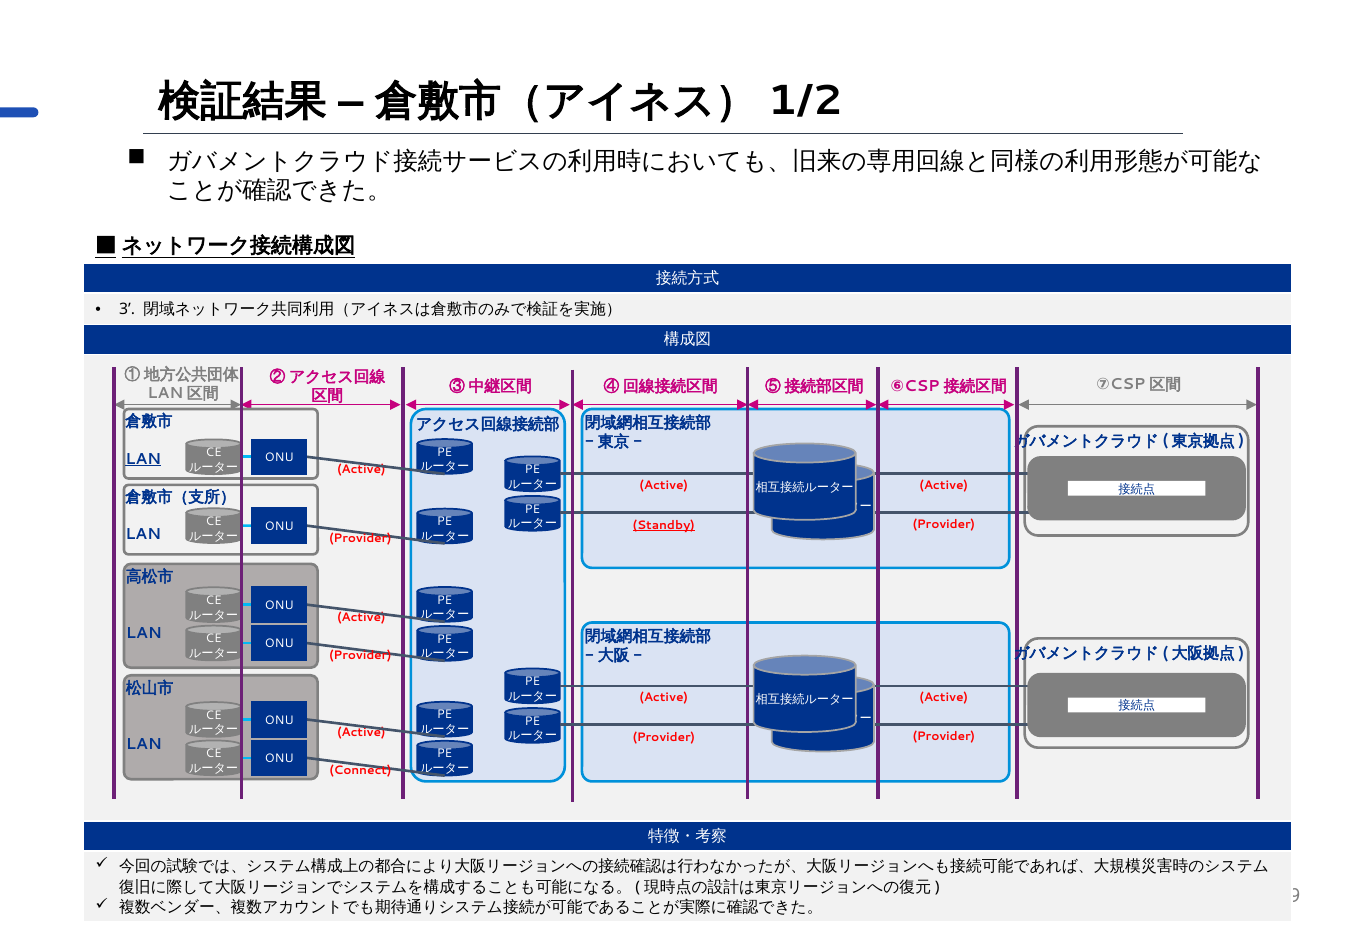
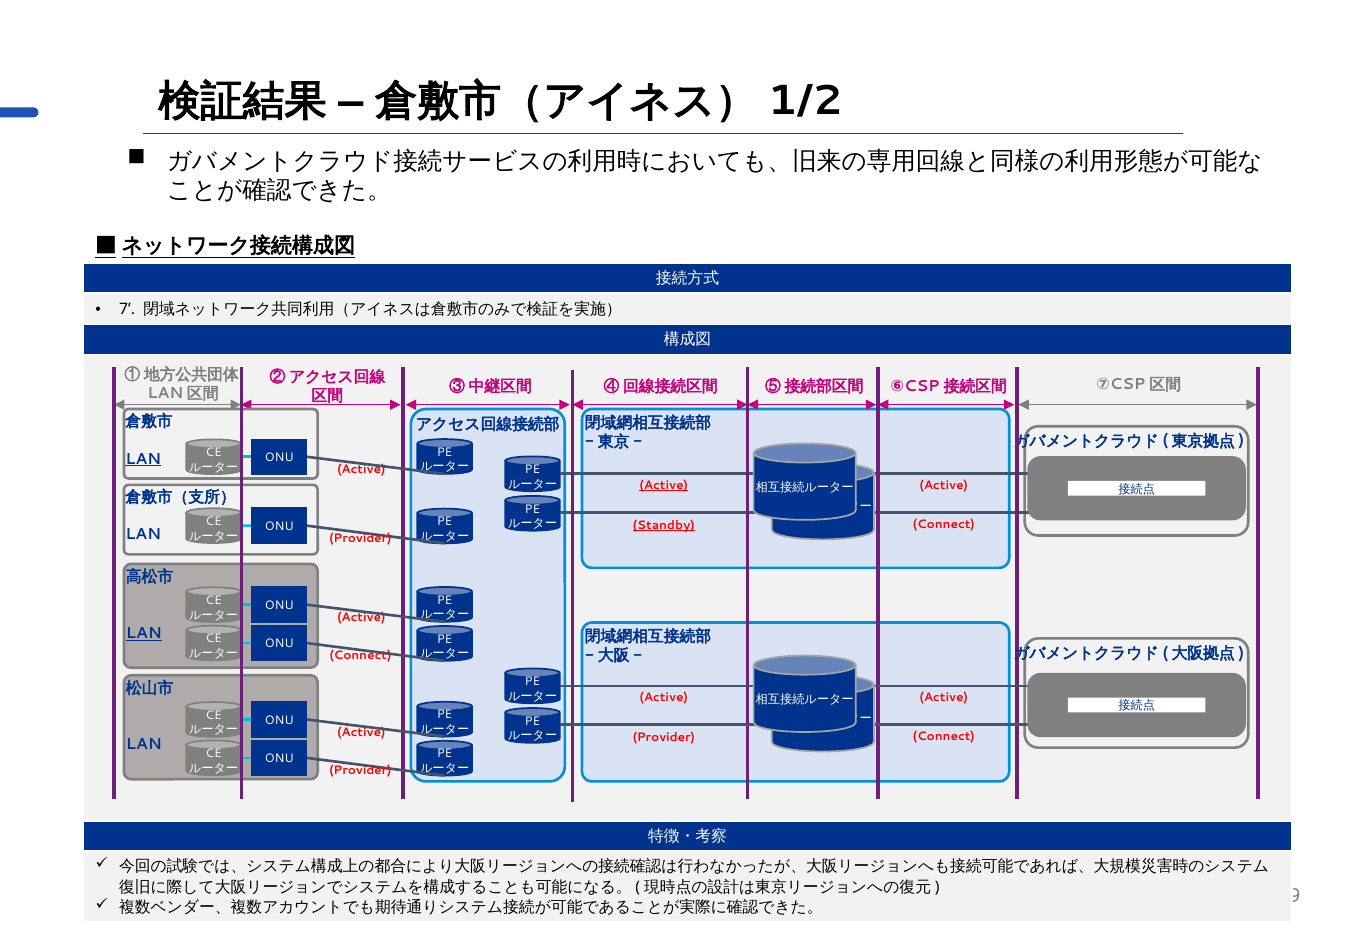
3: 3 -> 7
Active at (664, 485) underline: none -> present
Provider at (944, 525): Provider -> Connect
LAN at (144, 634) underline: none -> present
Provider at (360, 656): Provider -> Connect
Provider at (944, 737): Provider -> Connect
Connect at (360, 770): Connect -> Provider
